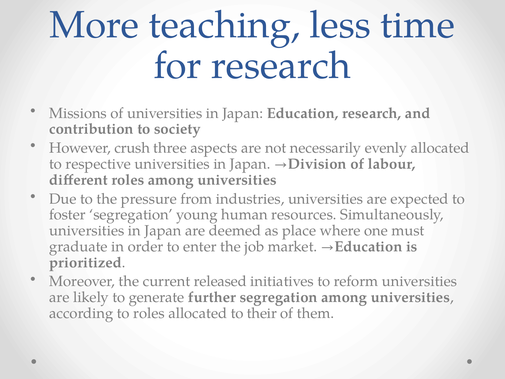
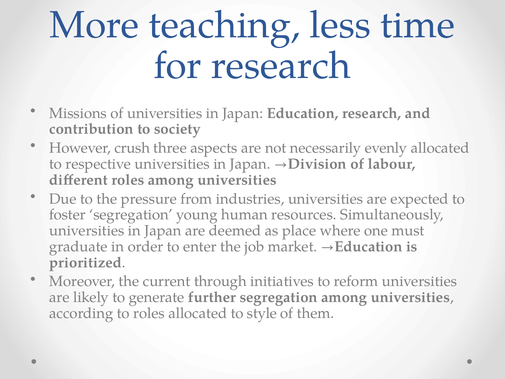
released: released -> through
their: their -> style
